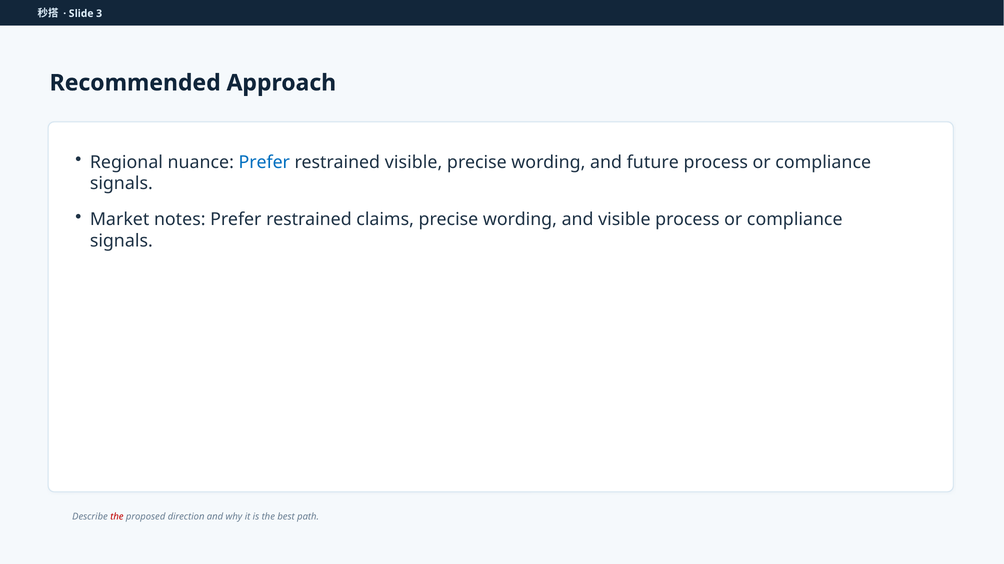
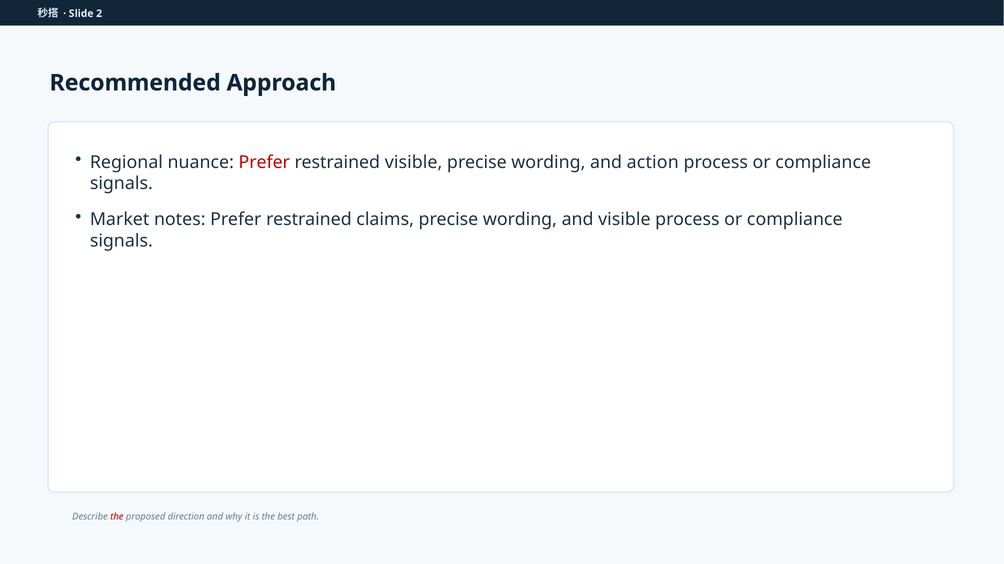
3: 3 -> 2
Prefer at (264, 162) colour: blue -> red
future: future -> action
